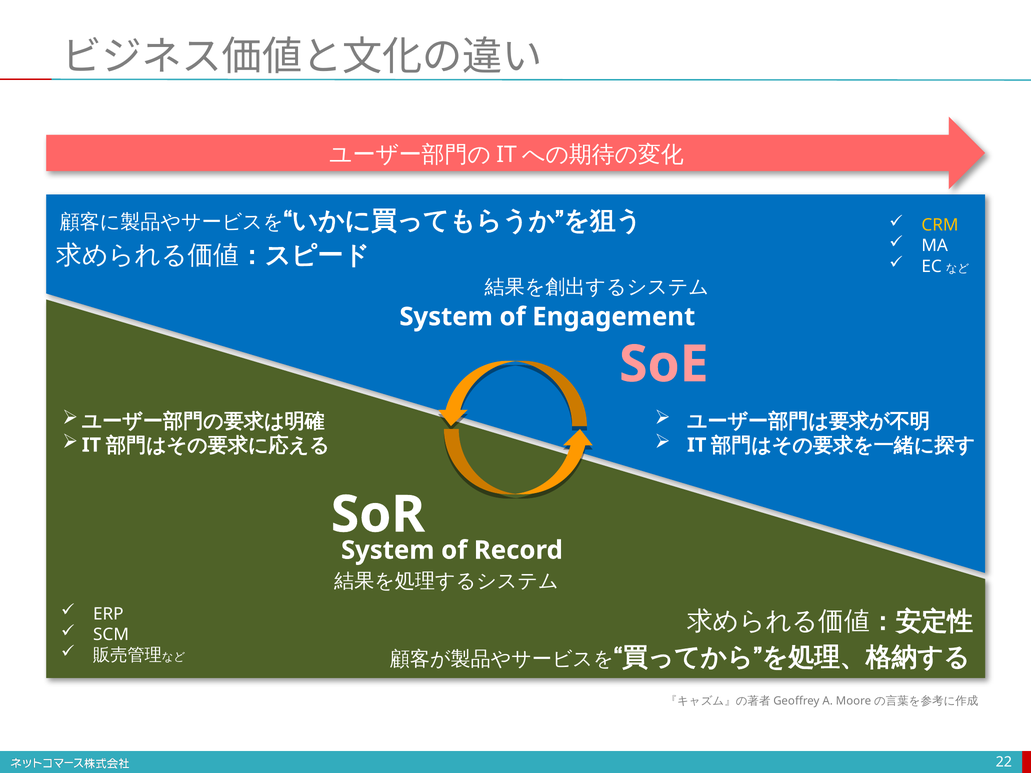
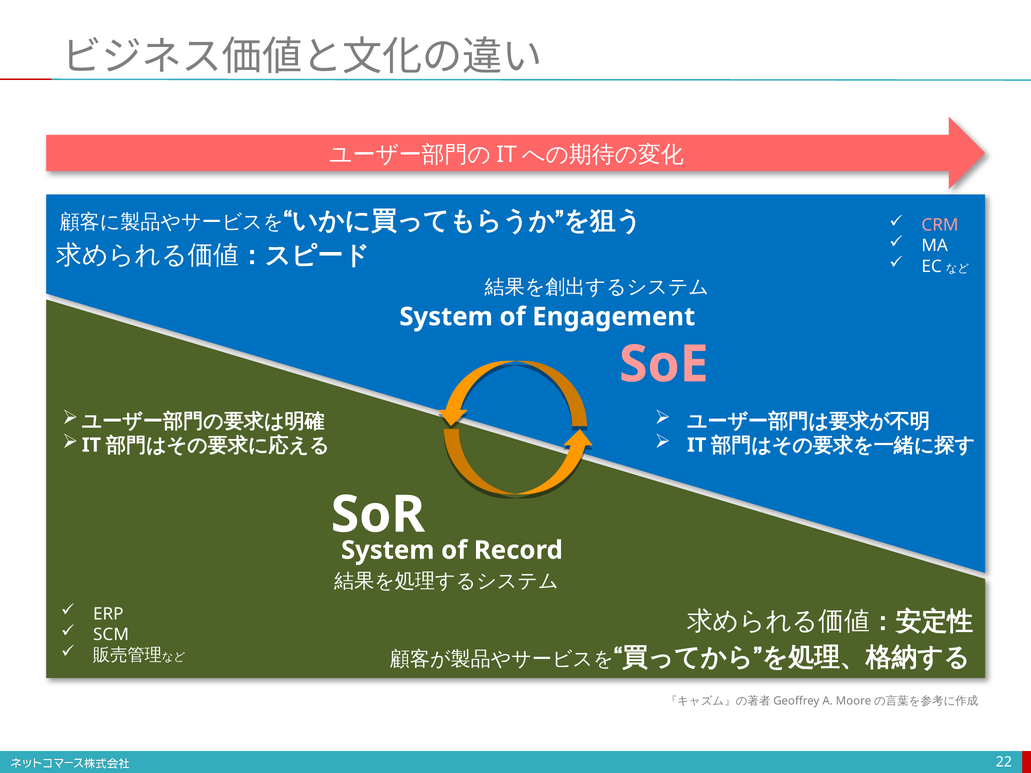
CRM colour: yellow -> pink
